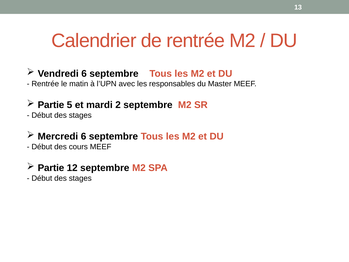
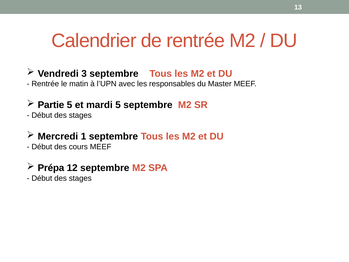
Vendredi 6: 6 -> 3
mardi 2: 2 -> 5
Mercredi 6: 6 -> 1
Partie at (51, 168): Partie -> Prépa
